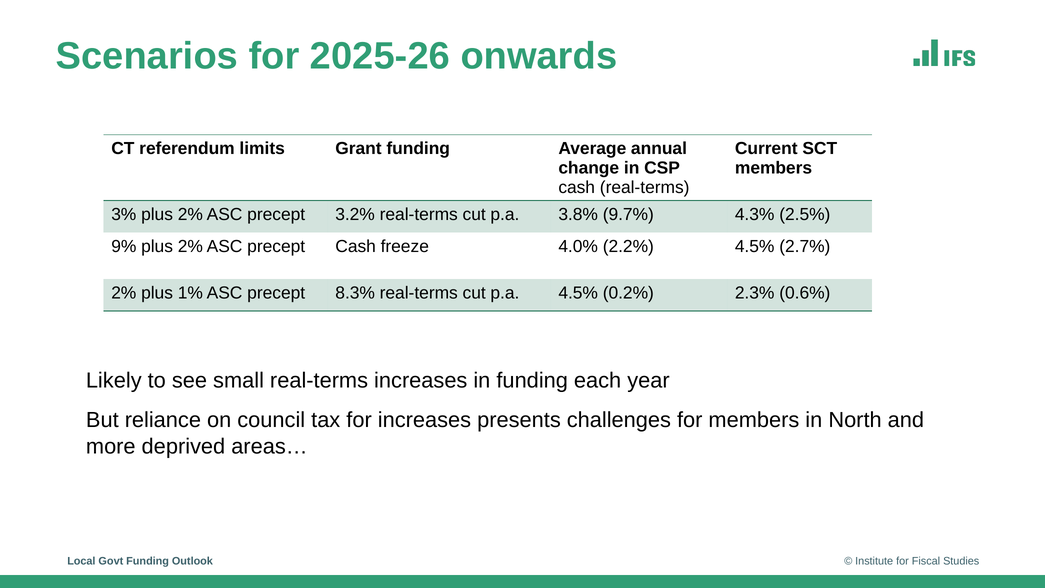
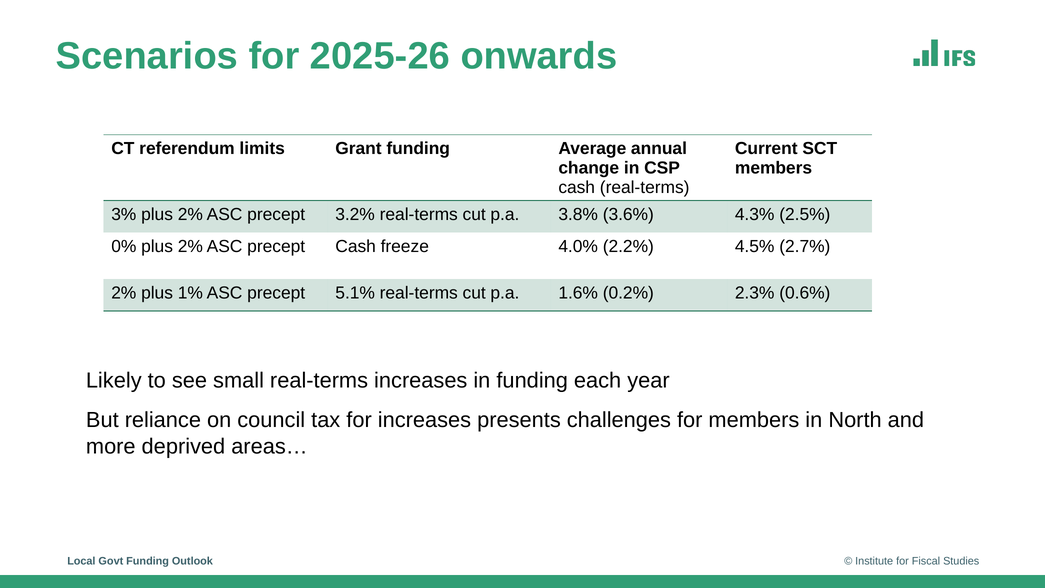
9.7%: 9.7% -> 3.6%
9%: 9% -> 0%
8.3%: 8.3% -> 5.1%
p.a 4.5%: 4.5% -> 1.6%
